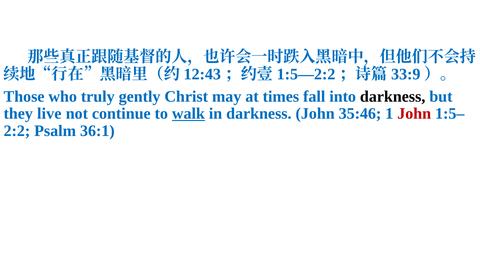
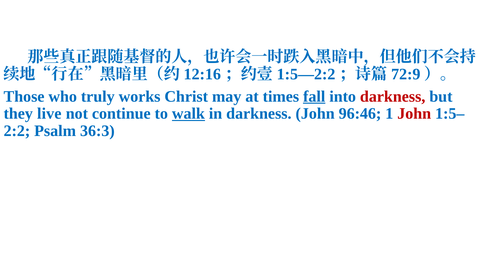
12:43: 12:43 -> 12:16
33:9: 33:9 -> 72:9
gently: gently -> works
fall underline: none -> present
darkness at (393, 96) colour: black -> red
35:46: 35:46 -> 96:46
36:1: 36:1 -> 36:3
